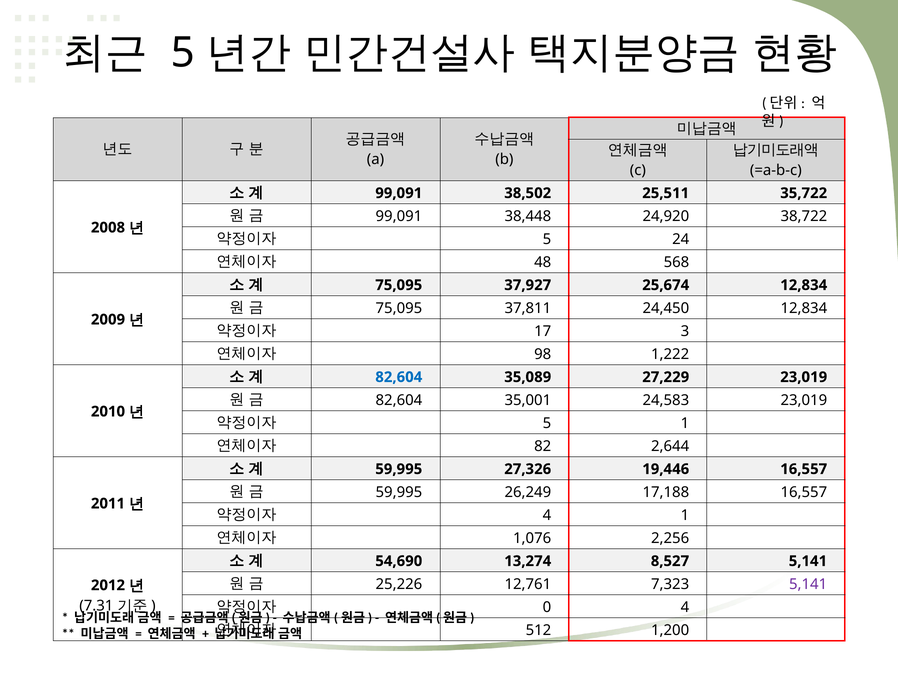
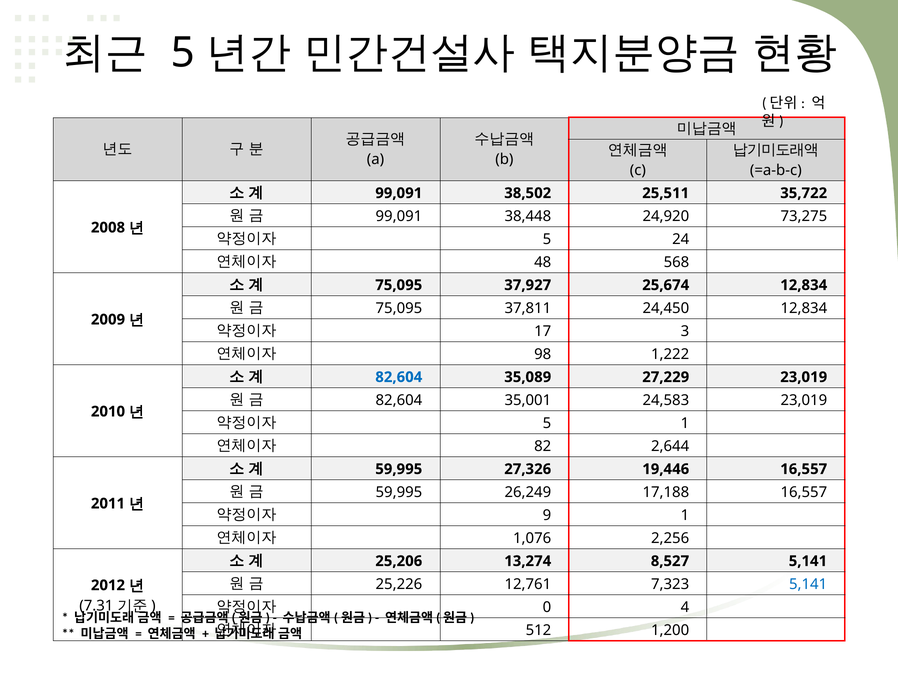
38,722: 38,722 -> 73,275
4 at (547, 515): 4 -> 9
54,690: 54,690 -> 25,206
5,141 at (808, 585) colour: purple -> blue
